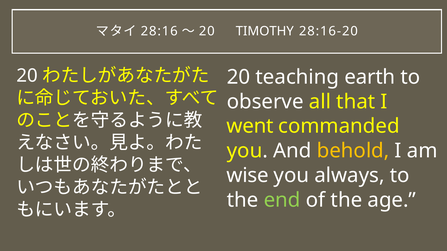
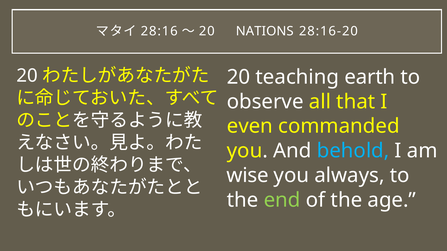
TIMOTHY: TIMOTHY -> NATIONS
went: went -> even
behold colour: yellow -> light blue
